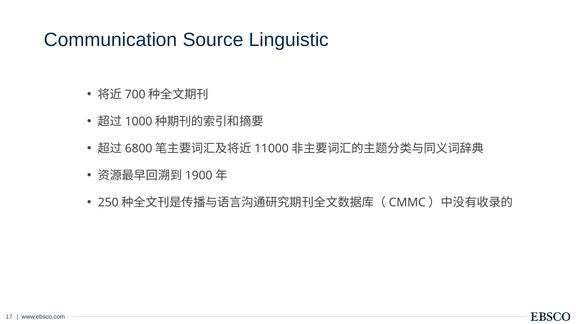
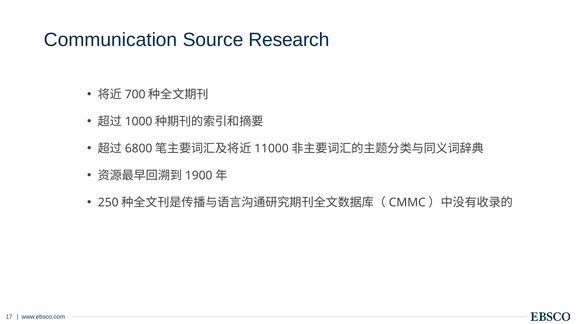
Linguistic: Linguistic -> Research
